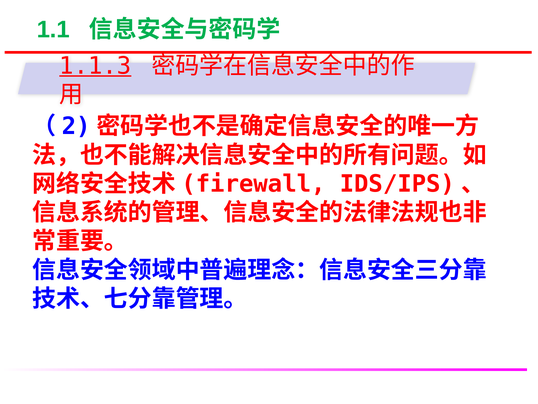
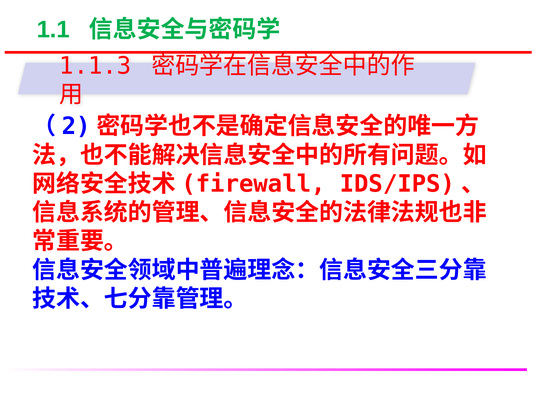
1.1.3 underline: present -> none
